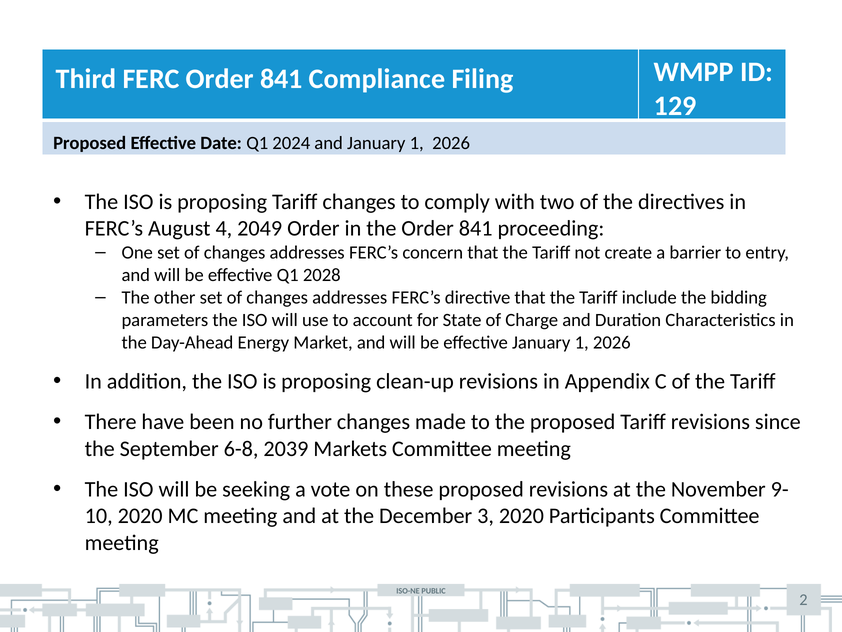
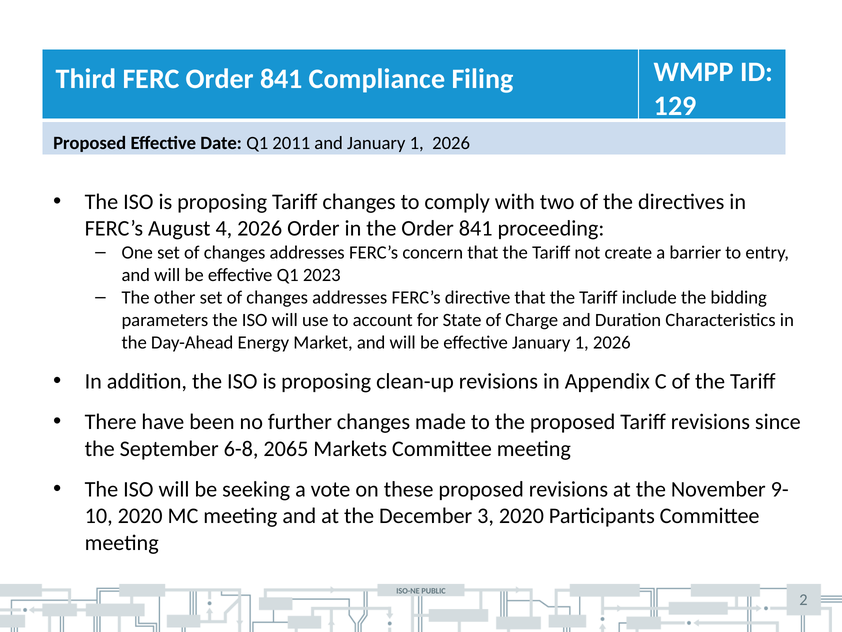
2024: 2024 -> 2011
4 2049: 2049 -> 2026
2028: 2028 -> 2023
2039: 2039 -> 2065
